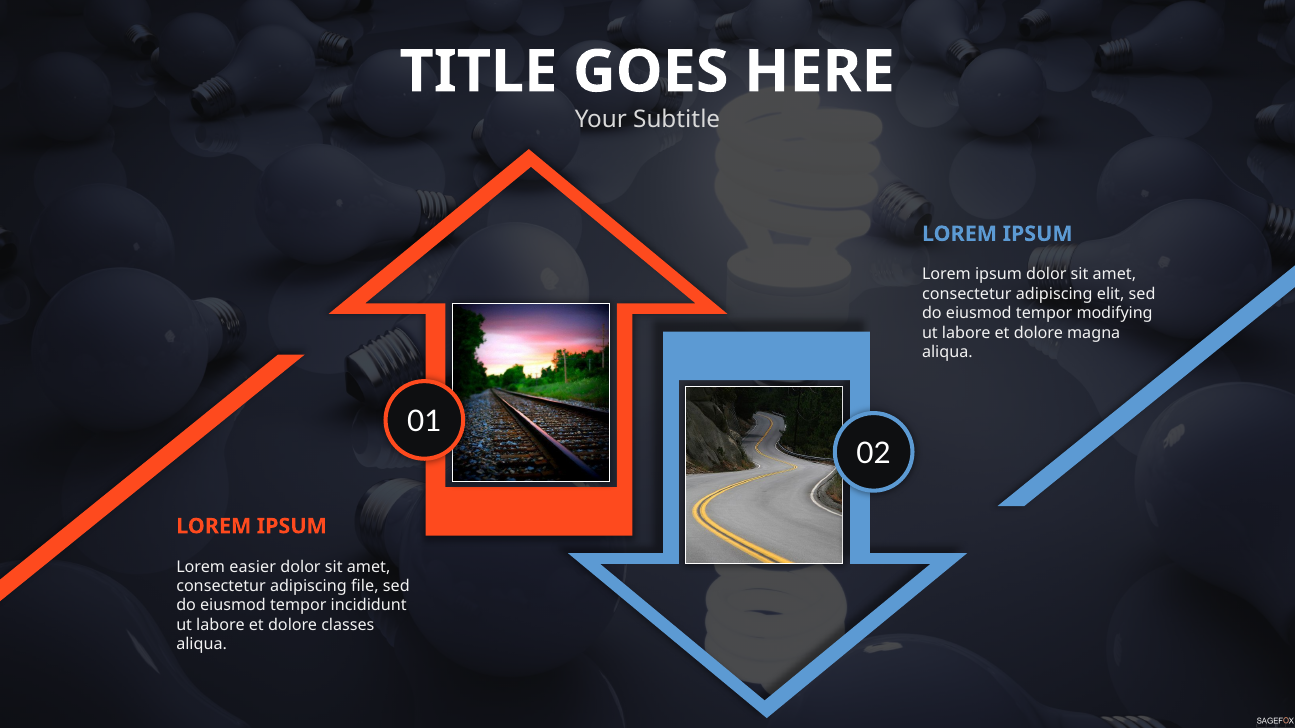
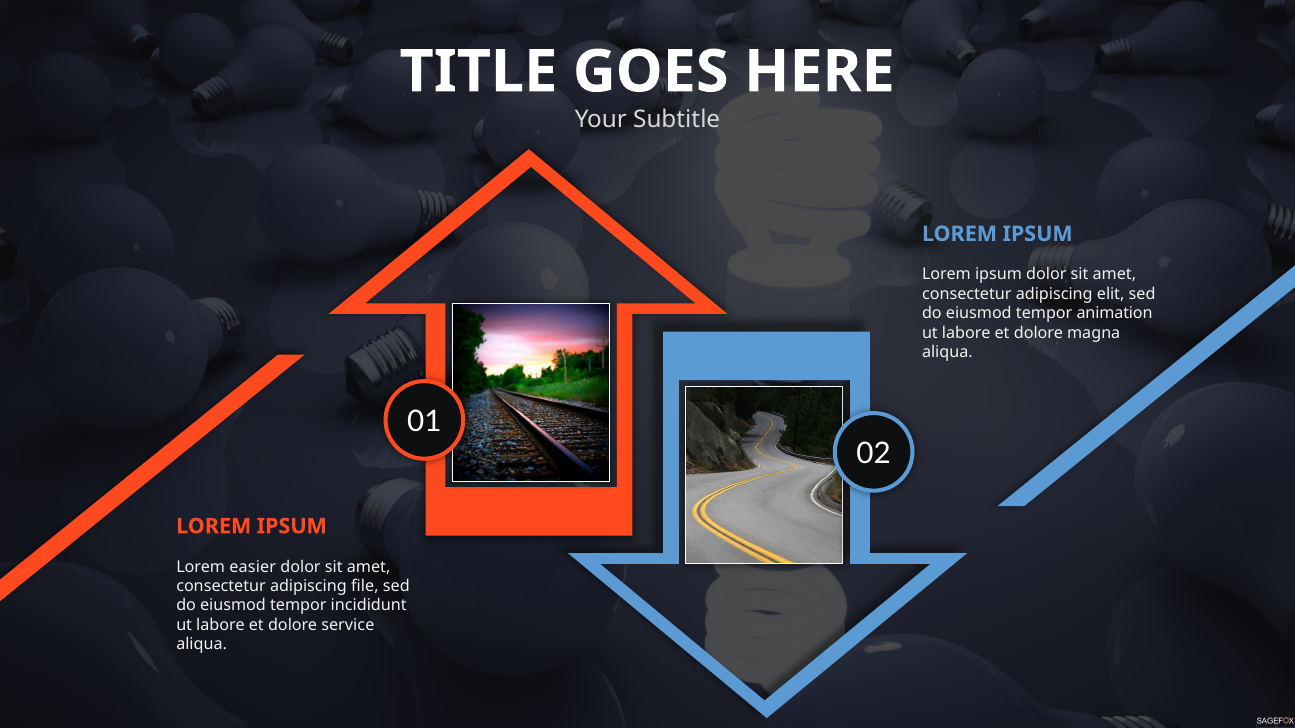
modifying: modifying -> animation
classes: classes -> service
